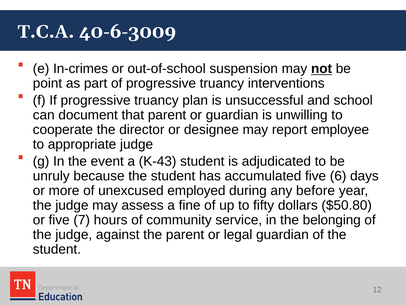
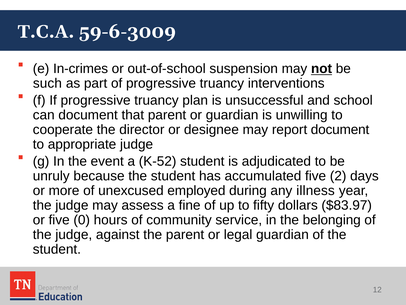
40-6-3009: 40-6-3009 -> 59-6-3009
point: point -> such
report employee: employee -> document
K-43: K-43 -> K-52
6: 6 -> 2
before: before -> illness
$50.80: $50.80 -> $83.97
7: 7 -> 0
